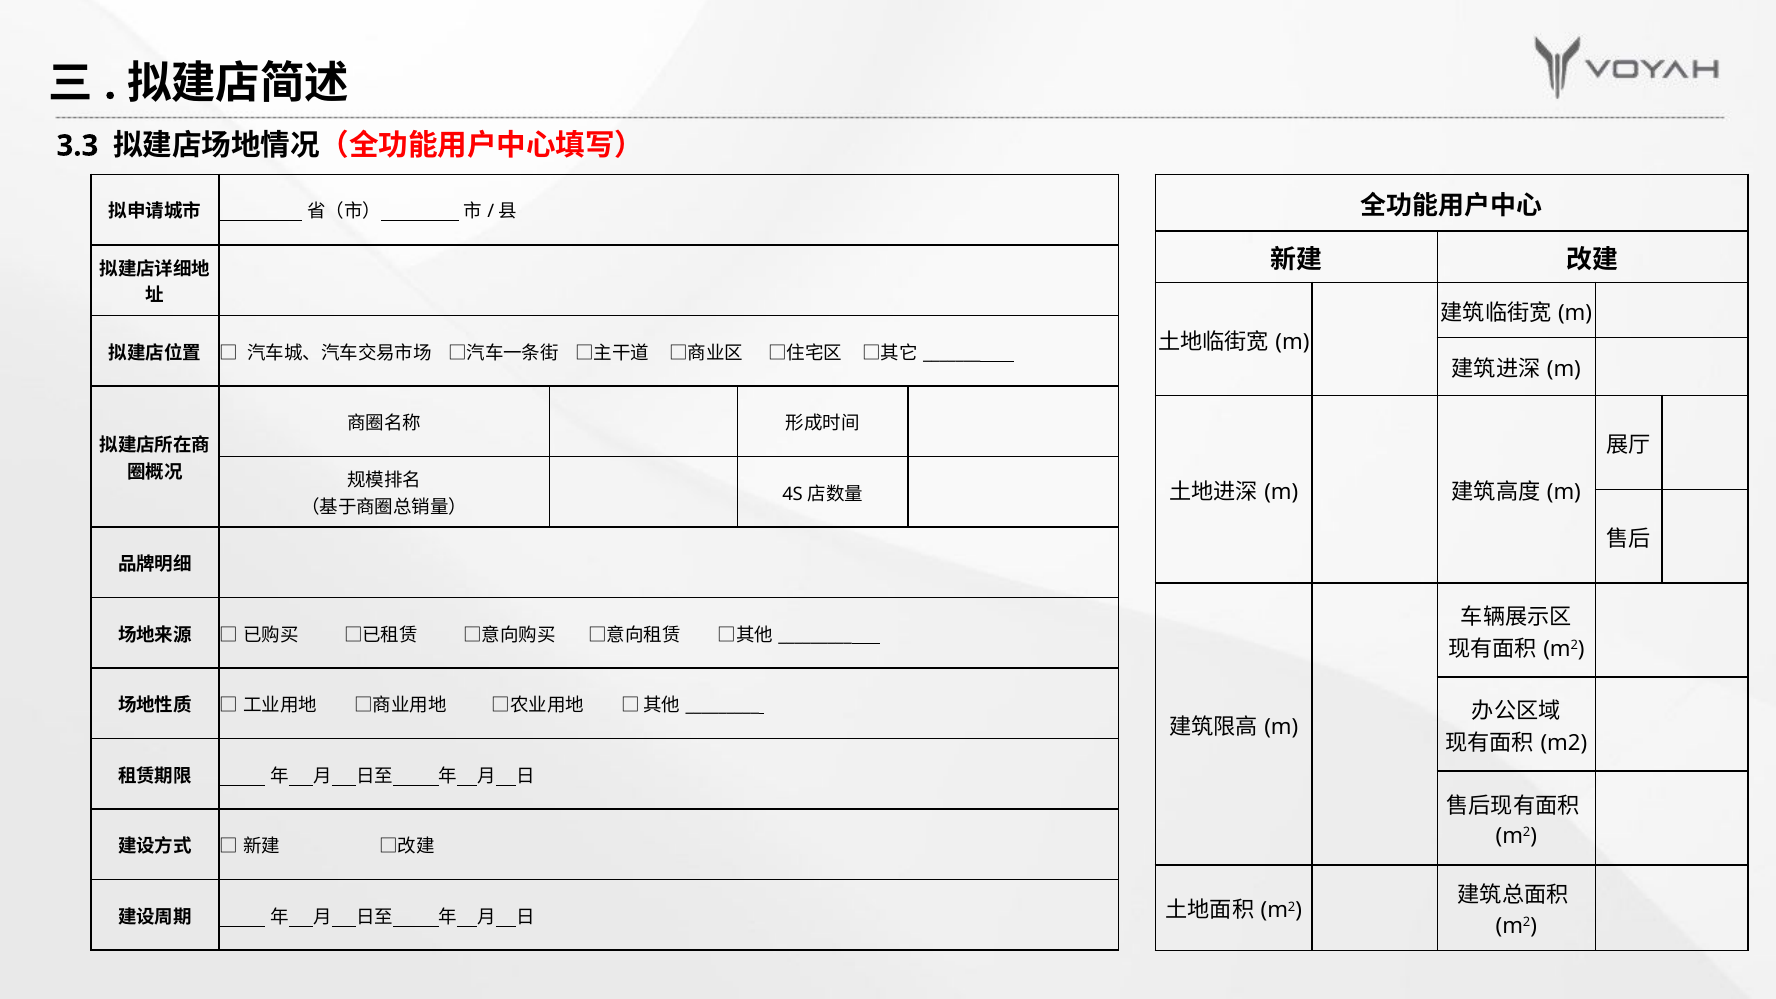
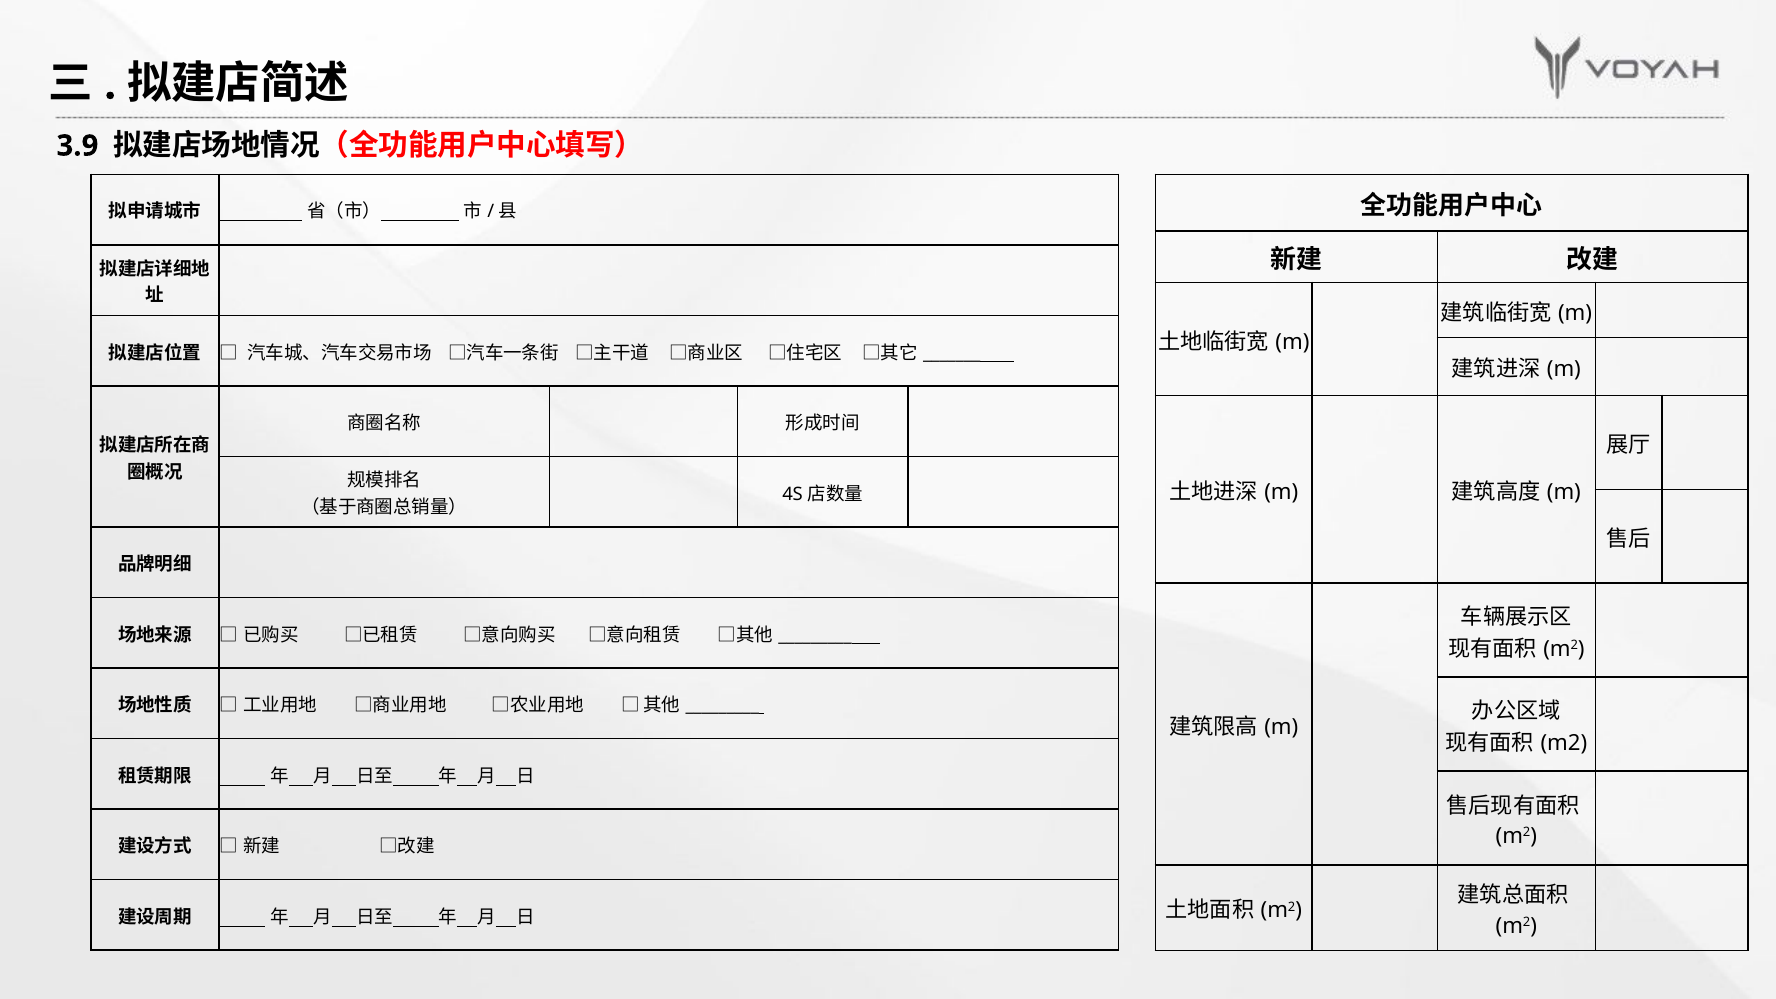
3.3: 3.3 -> 3.9
